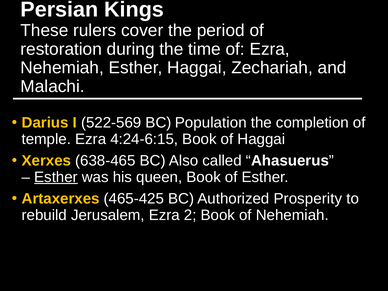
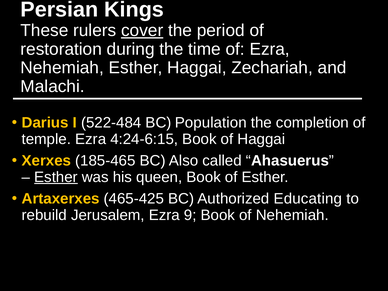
cover underline: none -> present
522-569: 522-569 -> 522-484
638-465: 638-465 -> 185-465
Prosperity: Prosperity -> Educating
2: 2 -> 9
